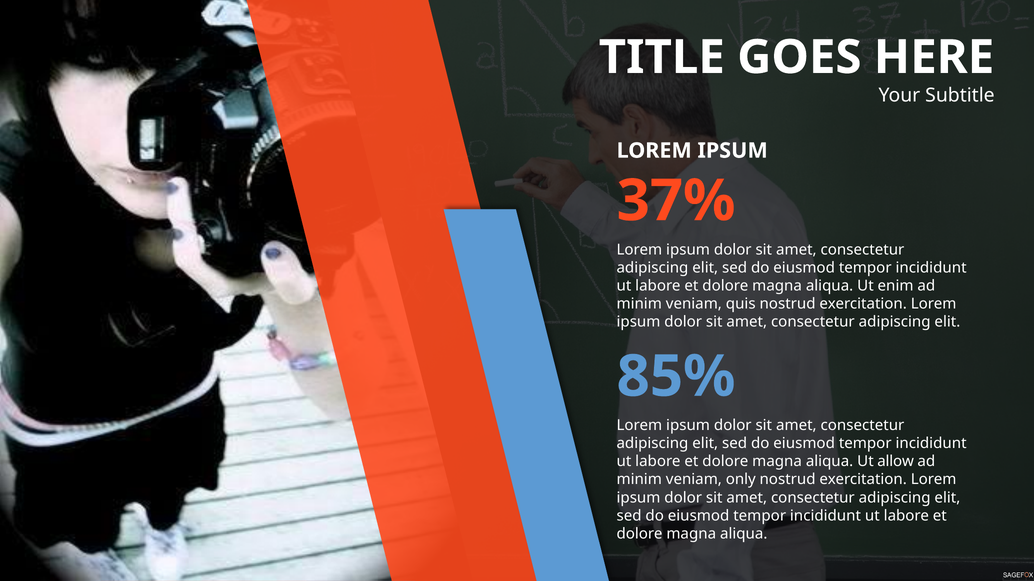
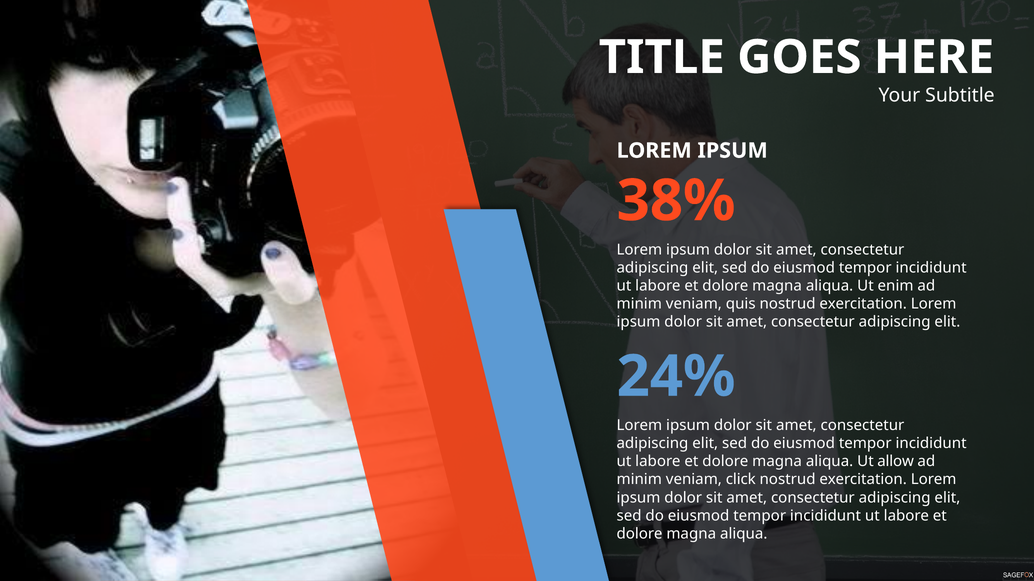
37%: 37% -> 38%
85%: 85% -> 24%
only: only -> click
